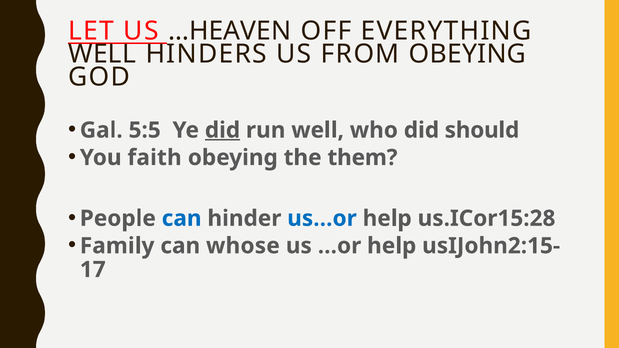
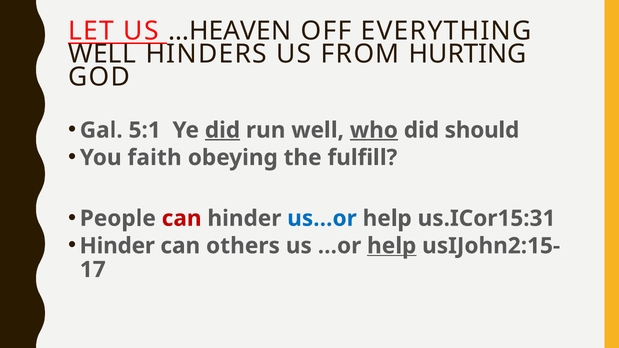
FROM OBEYING: OBEYING -> HURTING
5:5: 5:5 -> 5:1
who underline: none -> present
them: them -> fulfill
can at (182, 219) colour: blue -> red
us.ICor15:28: us.ICor15:28 -> us.ICor15:31
Family at (117, 246): Family -> Hinder
whose: whose -> others
help at (392, 246) underline: none -> present
